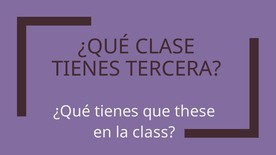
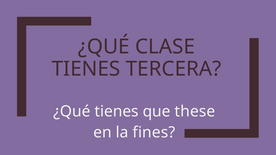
class: class -> fines
